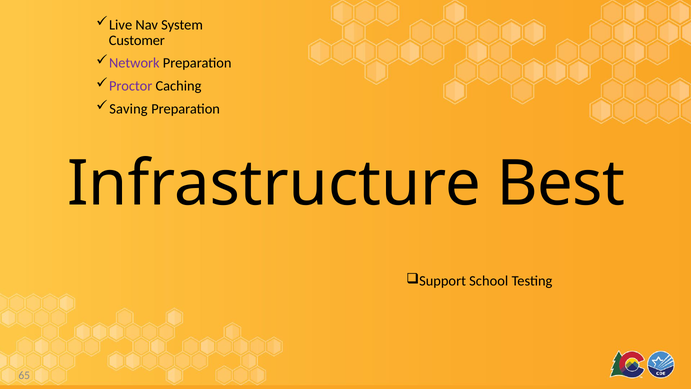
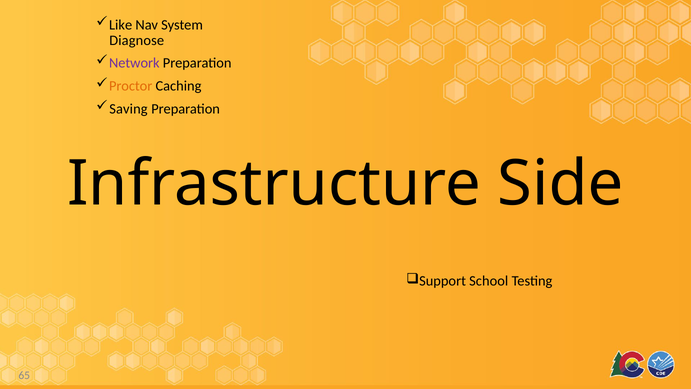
Live: Live -> Like
Customer: Customer -> Diagnose
Proctor colour: purple -> orange
Best: Best -> Side
